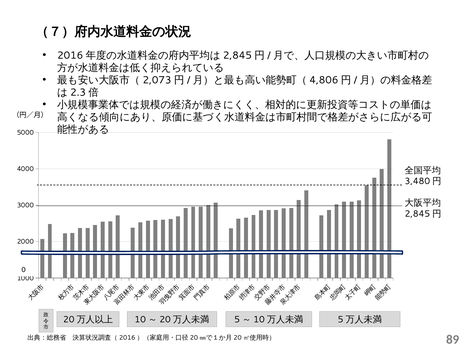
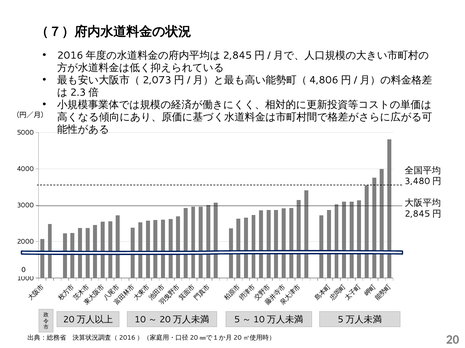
89: 89 -> 20
